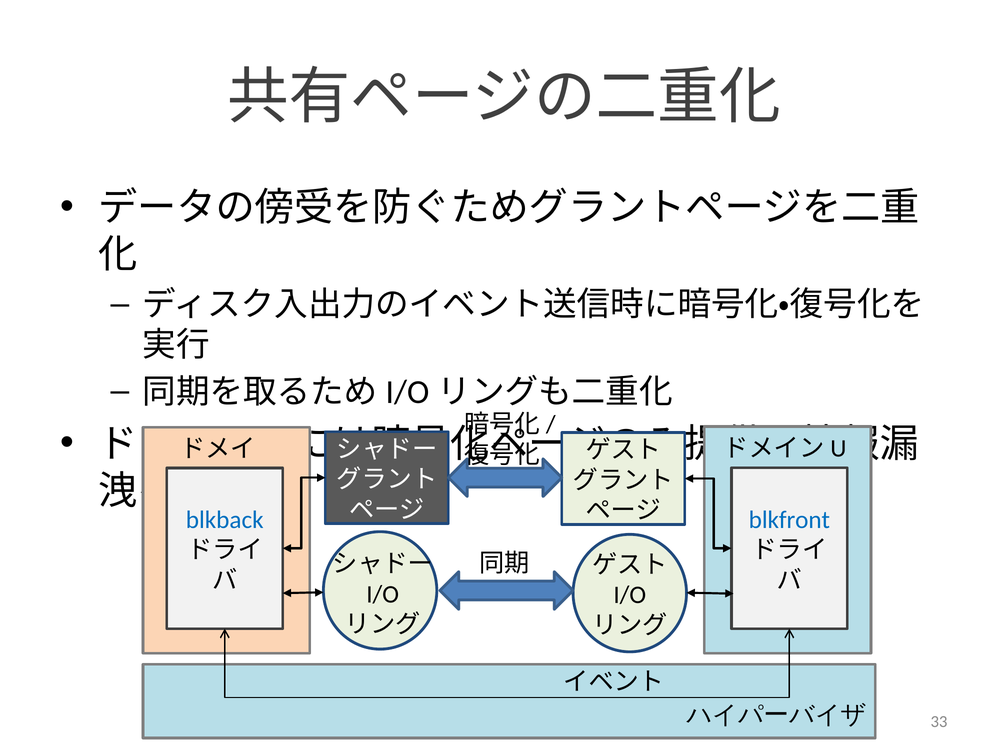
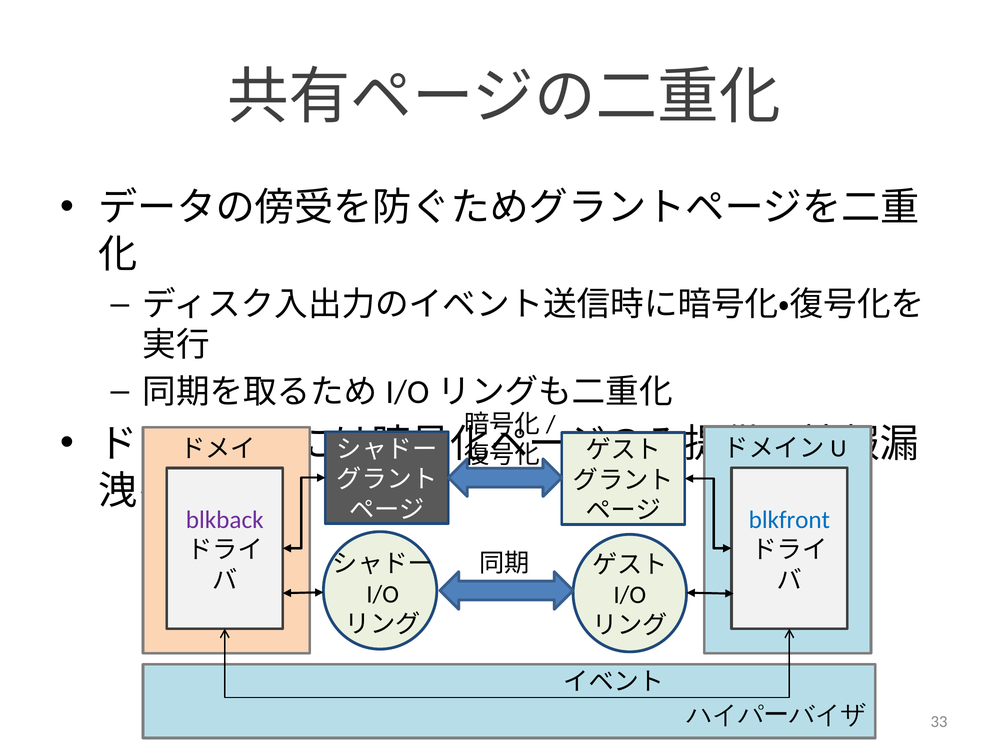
blkback colour: blue -> purple
